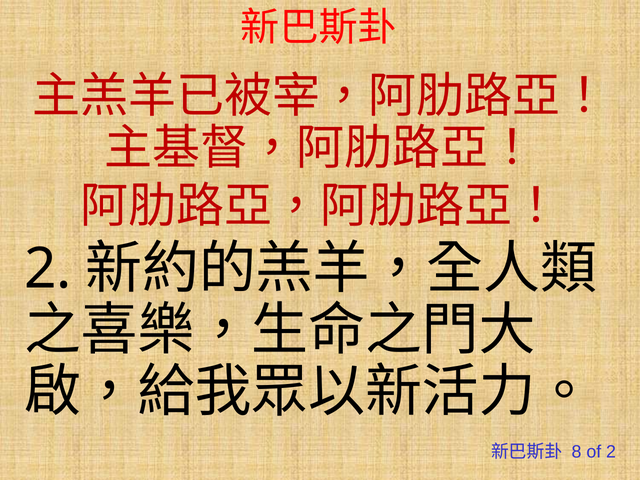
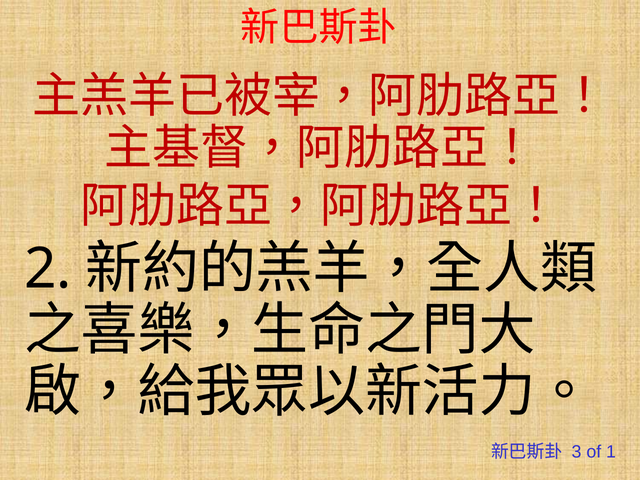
8: 8 -> 3
of 2: 2 -> 1
